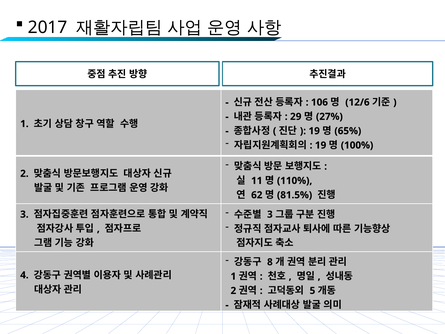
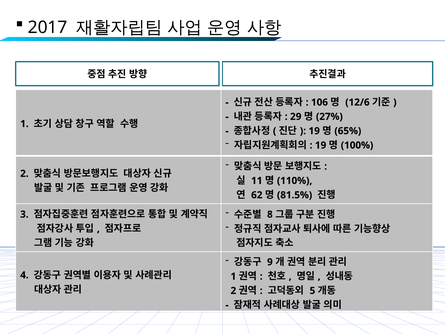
3 at (270, 214): 3 -> 8
8: 8 -> 9
